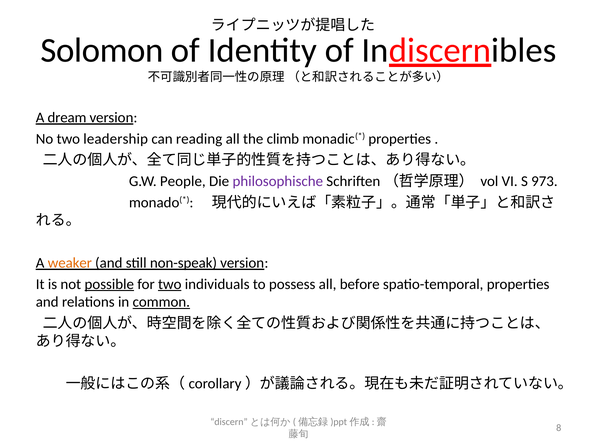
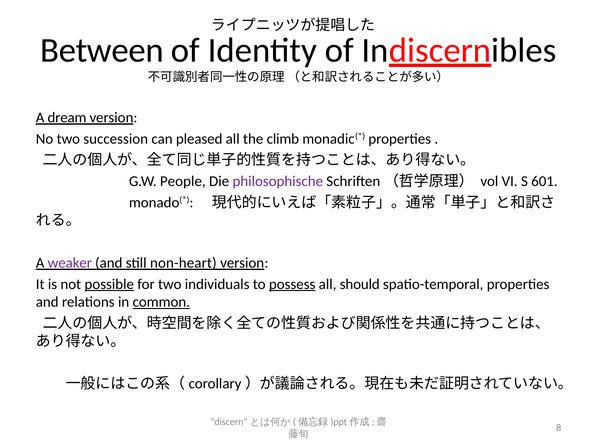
Solomon: Solomon -> Between
leadership: leadership -> succession
reading: reading -> pleased
973: 973 -> 601
weaker colour: orange -> purple
non-speak: non-speak -> non-heart
two at (170, 284) underline: present -> none
possess underline: none -> present
before: before -> should
